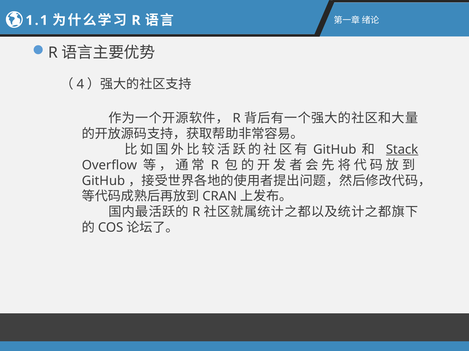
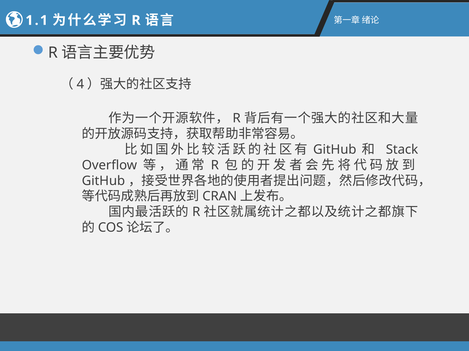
Stack underline: present -> none
